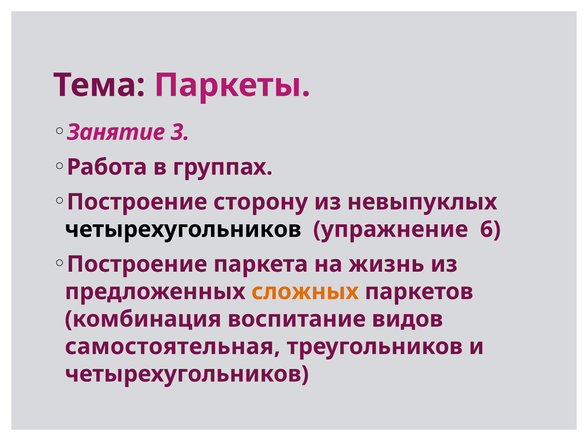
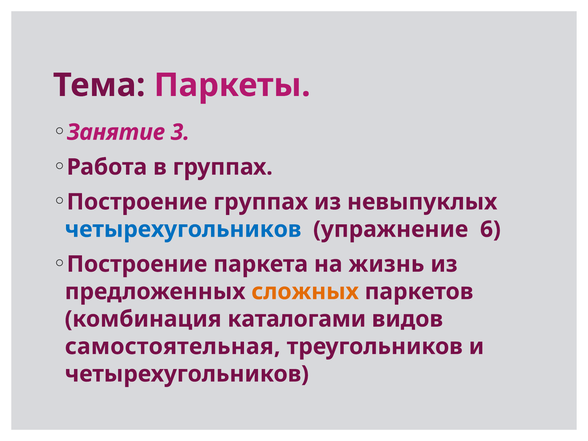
Построение сторону: сторону -> группах
четырехугольников at (183, 229) colour: black -> blue
воспитание: воспитание -> каталогами
